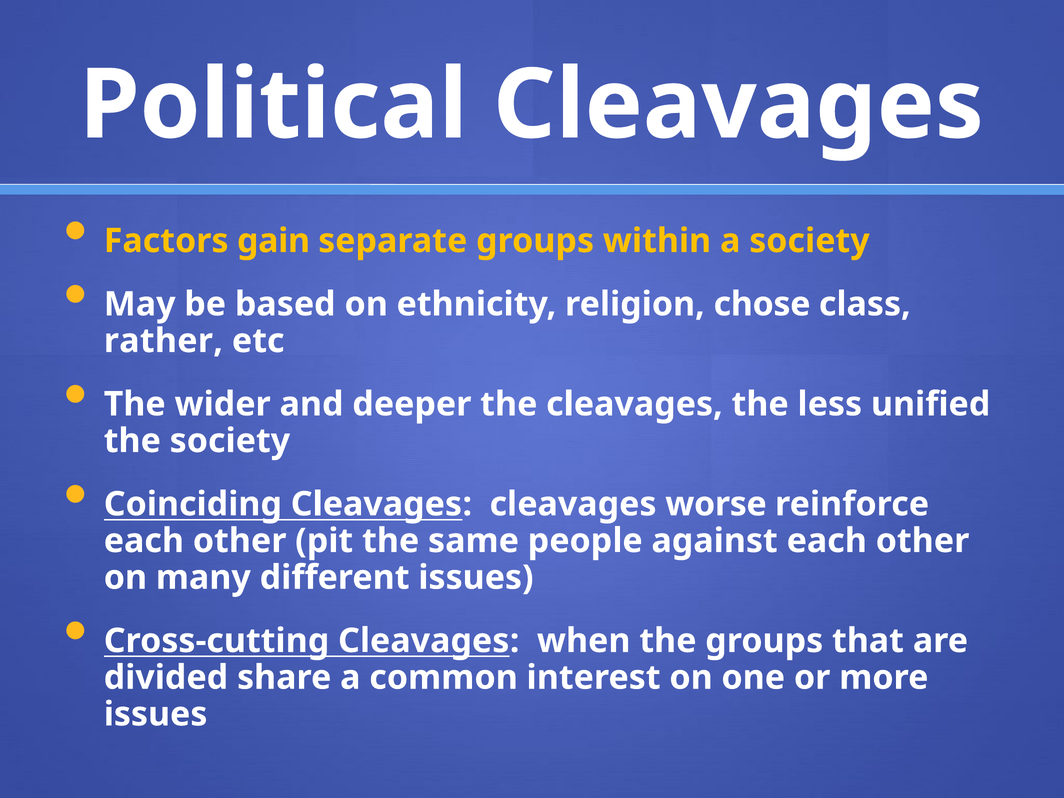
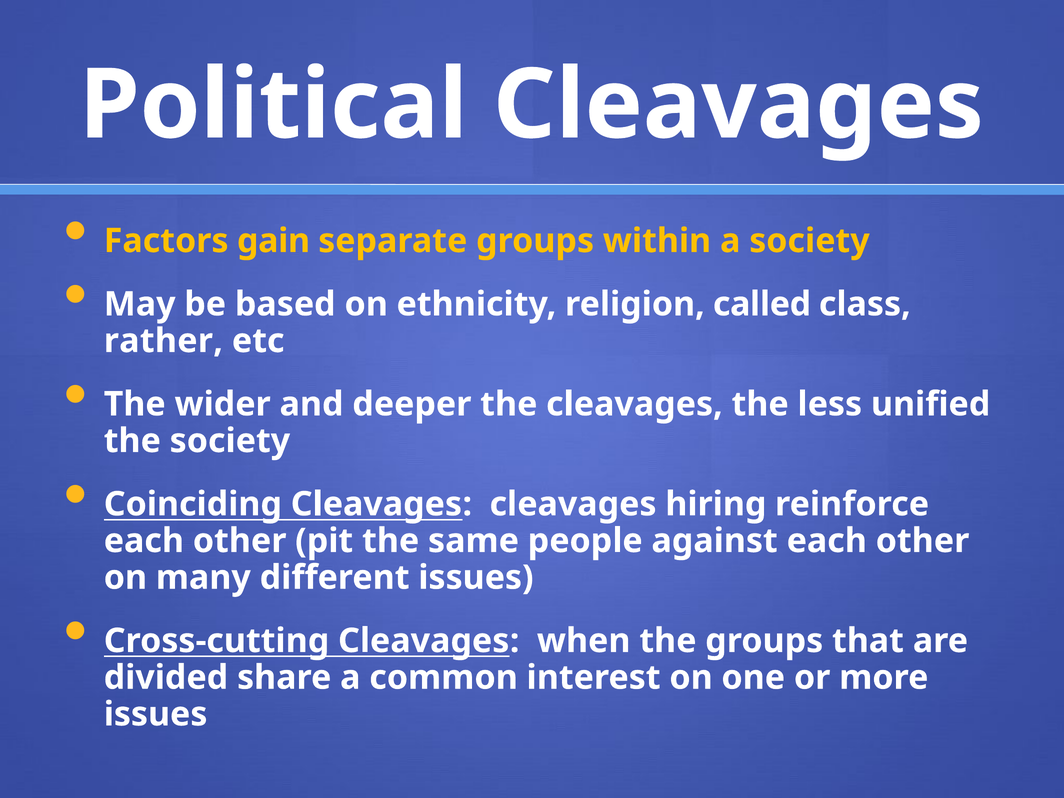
chose: chose -> called
worse: worse -> hiring
